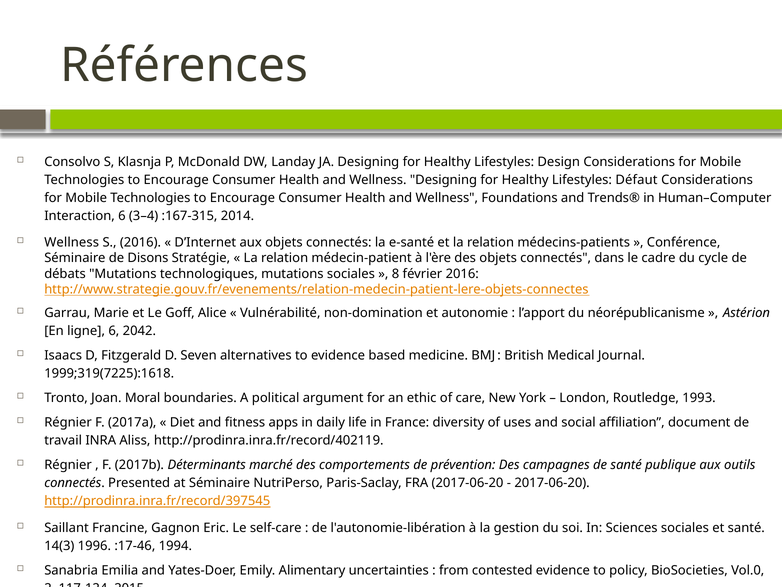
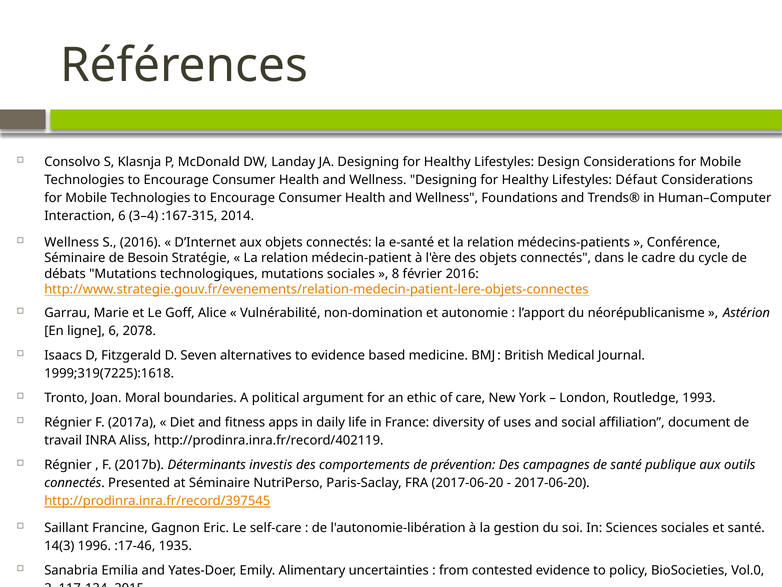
Disons: Disons -> Besoin
2042: 2042 -> 2078
marché: marché -> investis
1994: 1994 -> 1935
